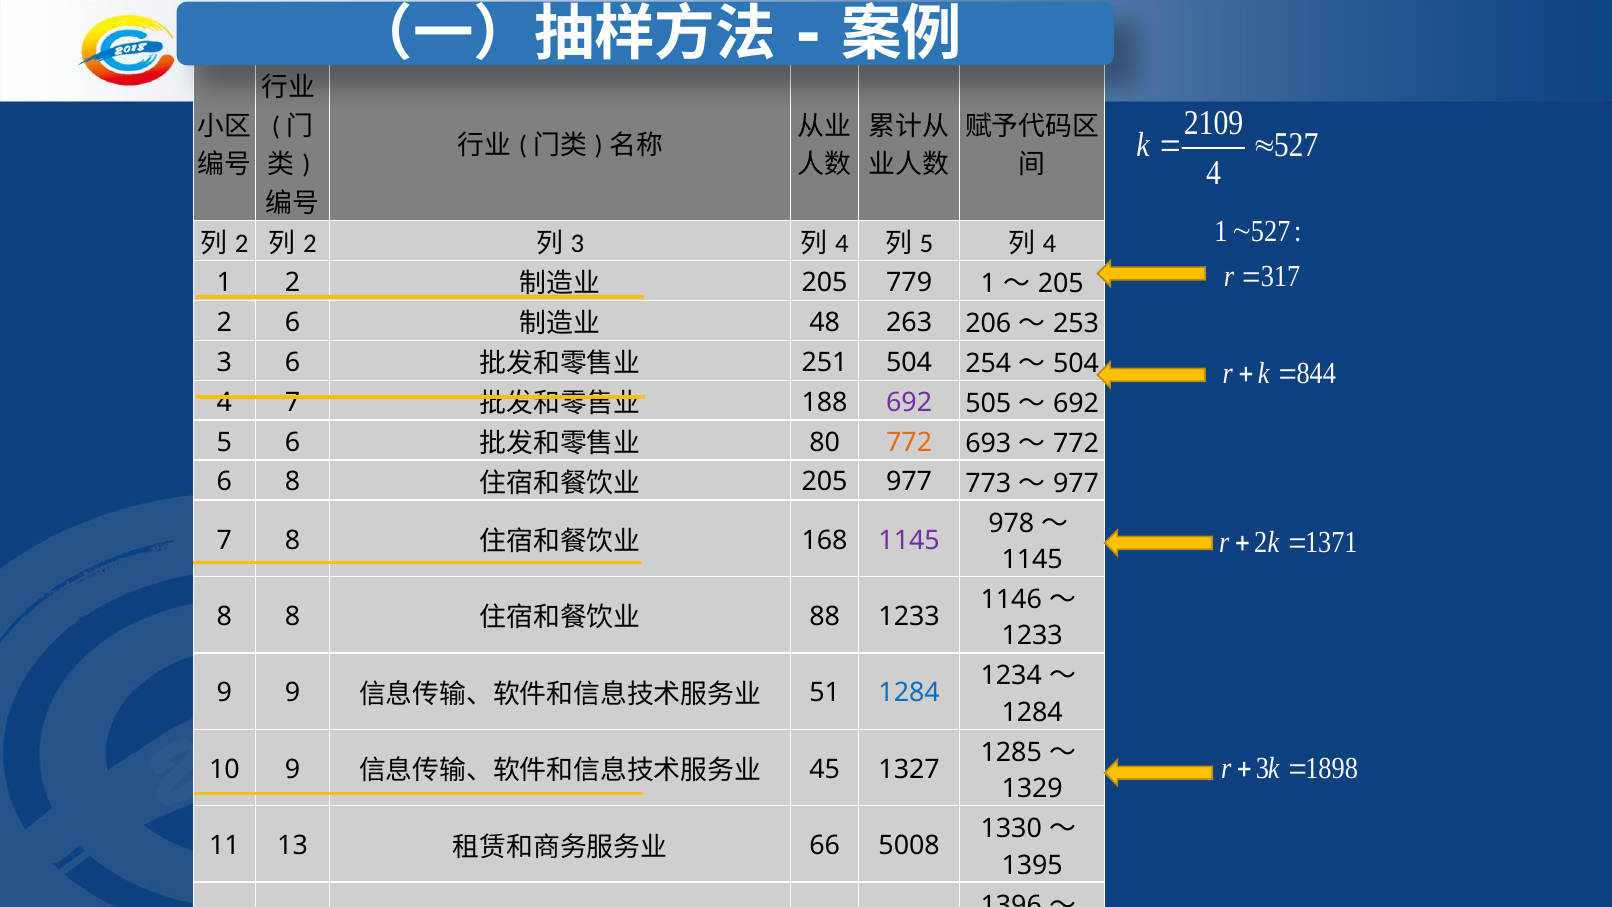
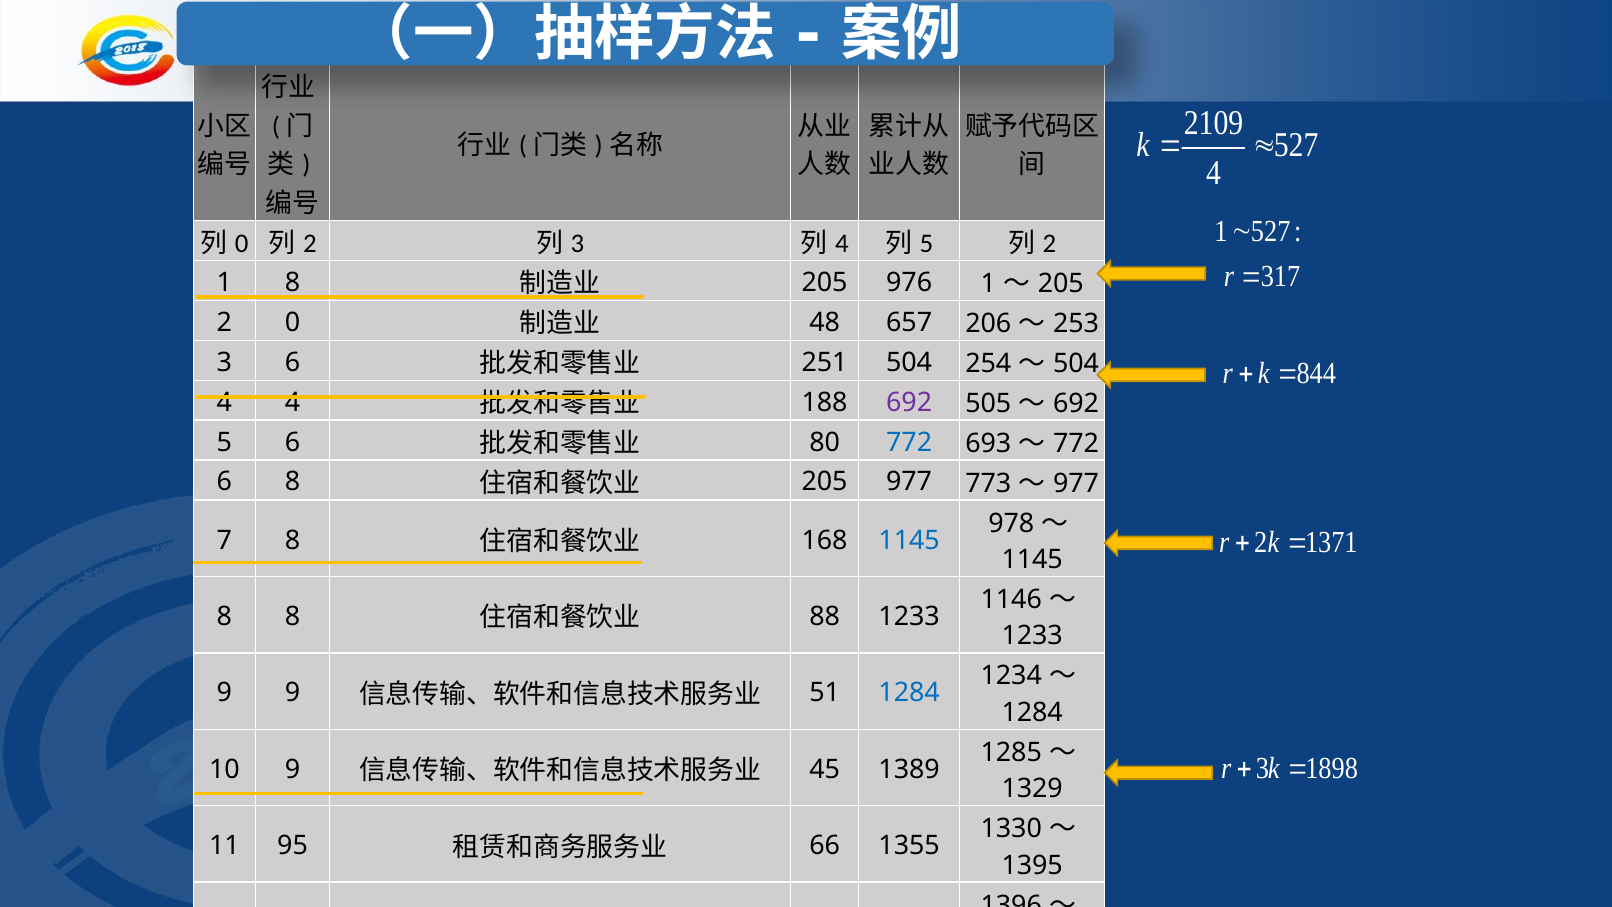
2 at (242, 244): 2 -> 0
4 at (1049, 244): 4 -> 2
1 2: 2 -> 8
779: 779 -> 976
2 6: 6 -> 0
263: 263 -> 657
4 7: 7 -> 4
772 at (909, 442) colour: orange -> blue
1145 at (909, 540) colour: purple -> blue
1327: 1327 -> 1389
11 13: 13 -> 95
5008: 5008 -> 1355
